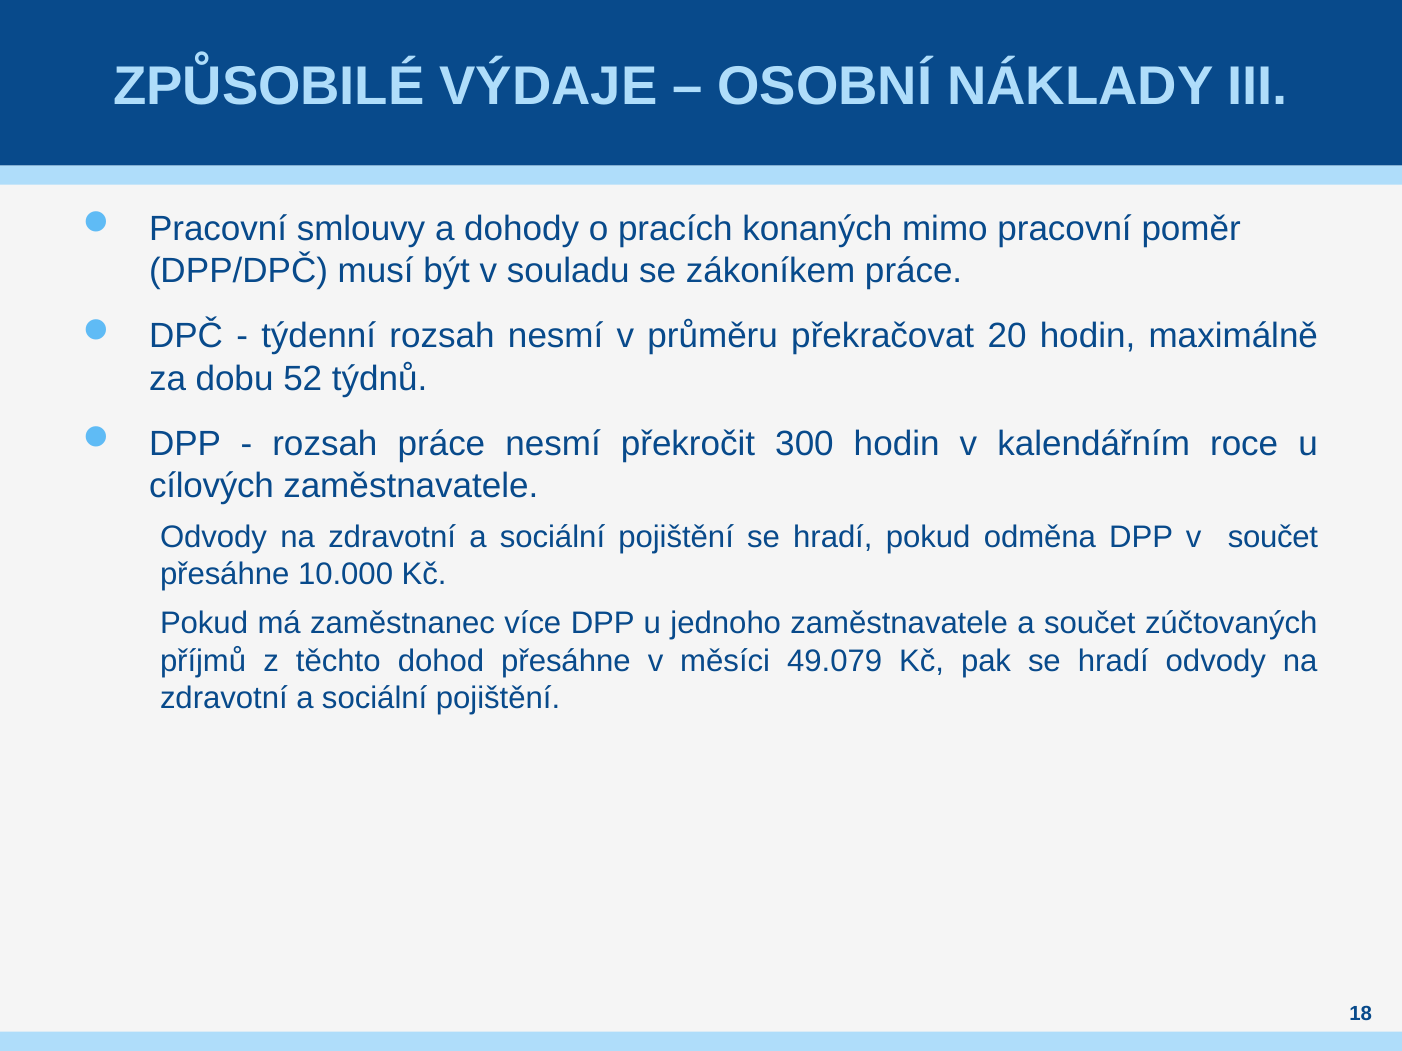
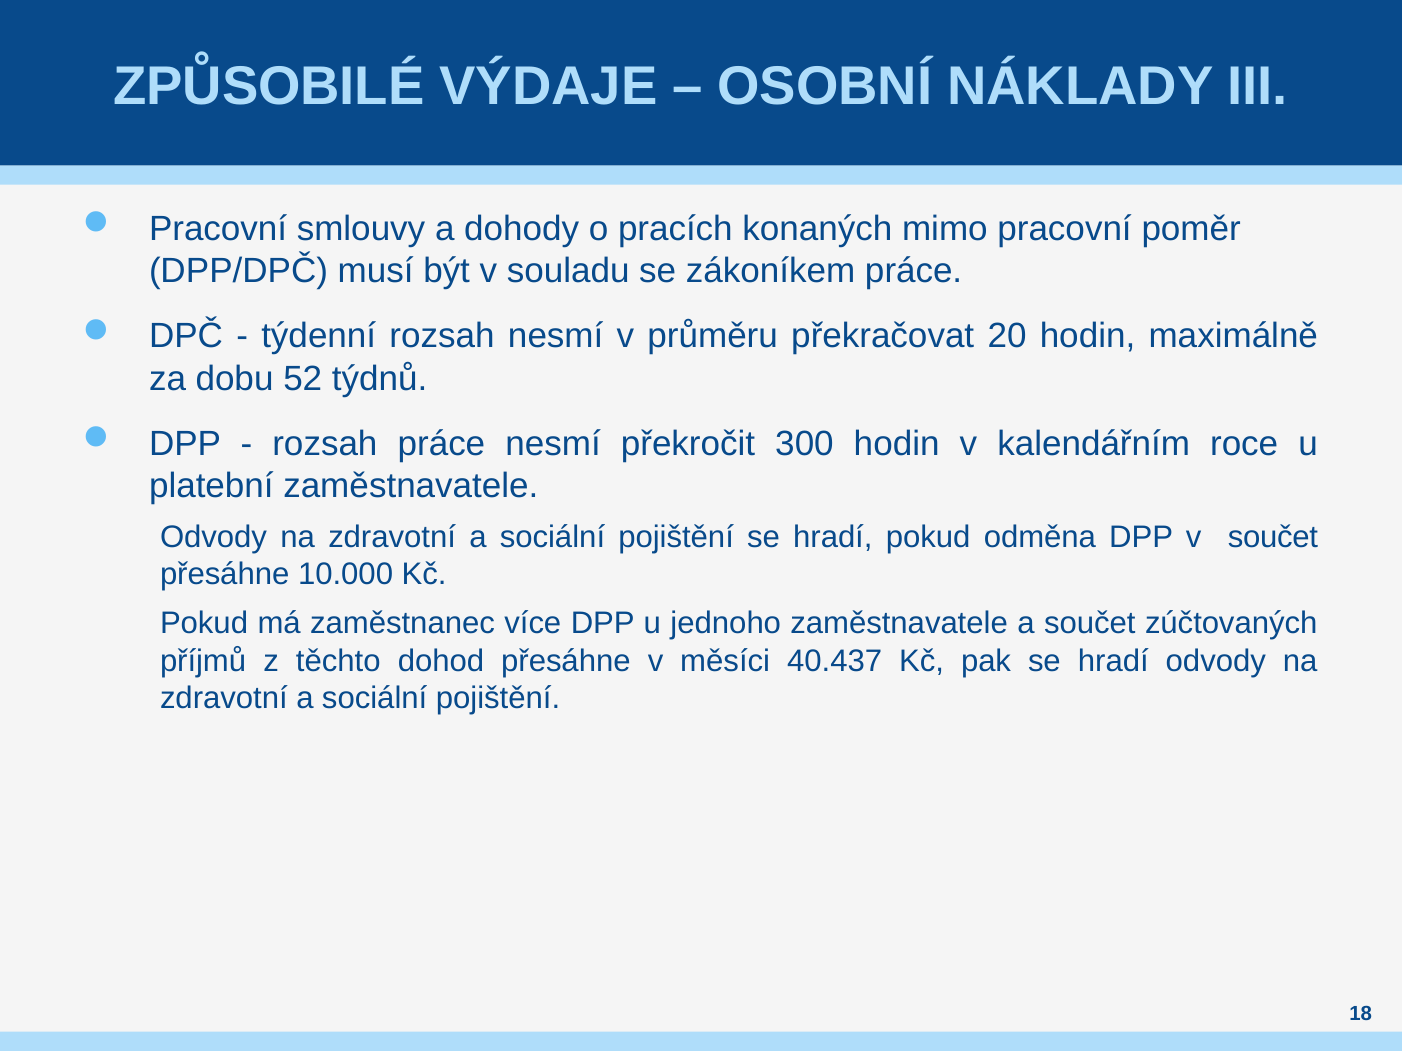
cílových: cílových -> platební
49.079: 49.079 -> 40.437
